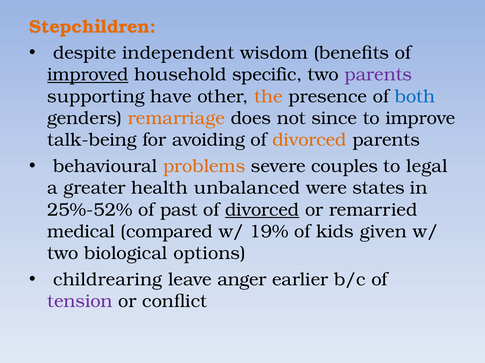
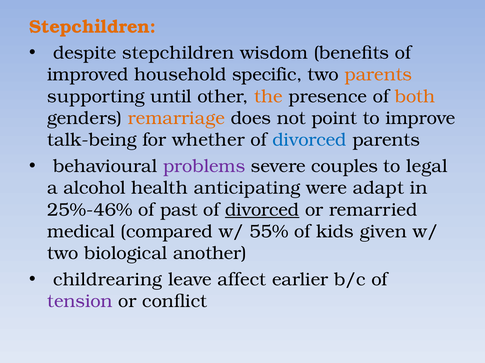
despite independent: independent -> stepchildren
improved underline: present -> none
parents at (378, 75) colour: purple -> orange
have: have -> until
both colour: blue -> orange
since: since -> point
avoiding: avoiding -> whether
divorced at (309, 140) colour: orange -> blue
problems colour: orange -> purple
greater: greater -> alcohol
unbalanced: unbalanced -> anticipating
states: states -> adapt
25%-52%: 25%-52% -> 25%-46%
19%: 19% -> 55%
options: options -> another
anger: anger -> affect
